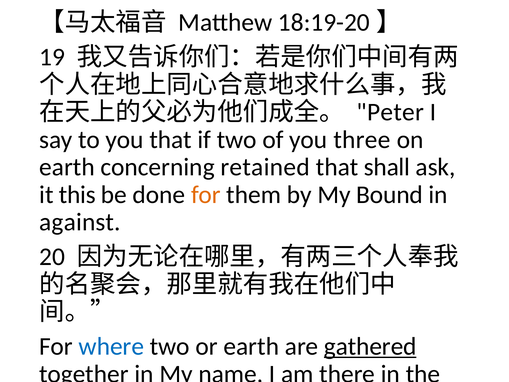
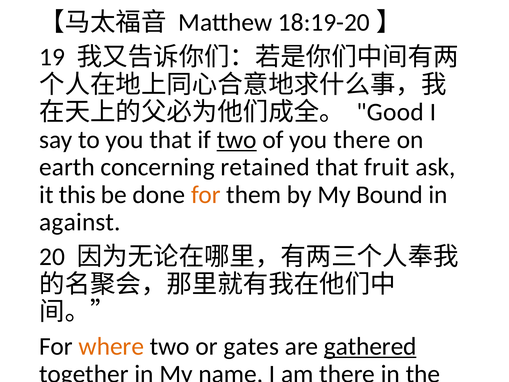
Peter: Peter -> Good
two at (237, 140) underline: none -> present
you three: three -> there
shall: shall -> fruit
where colour: blue -> orange
or earth: earth -> gates
